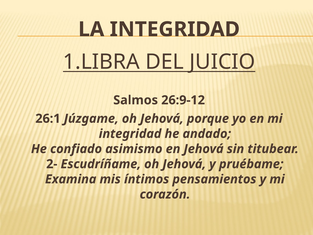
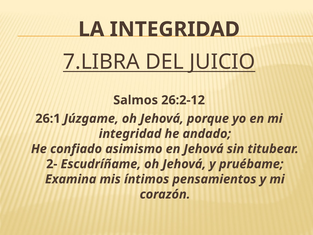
1.LIBRA: 1.LIBRA -> 7.LIBRA
26:9-12: 26:9-12 -> 26:2-12
